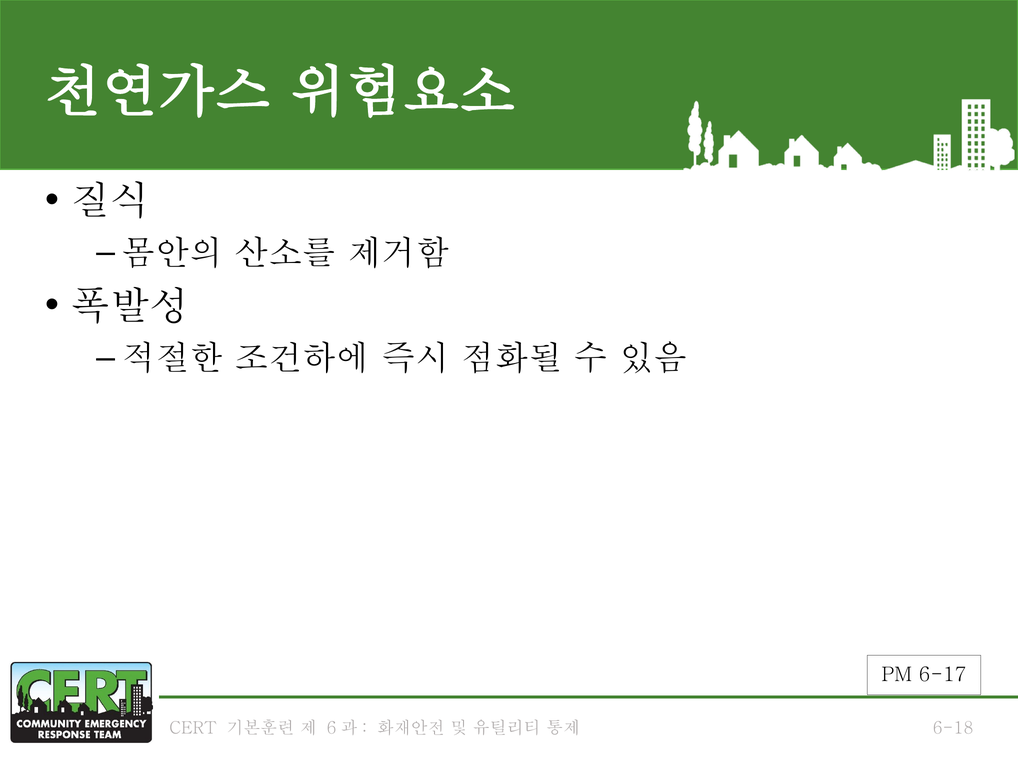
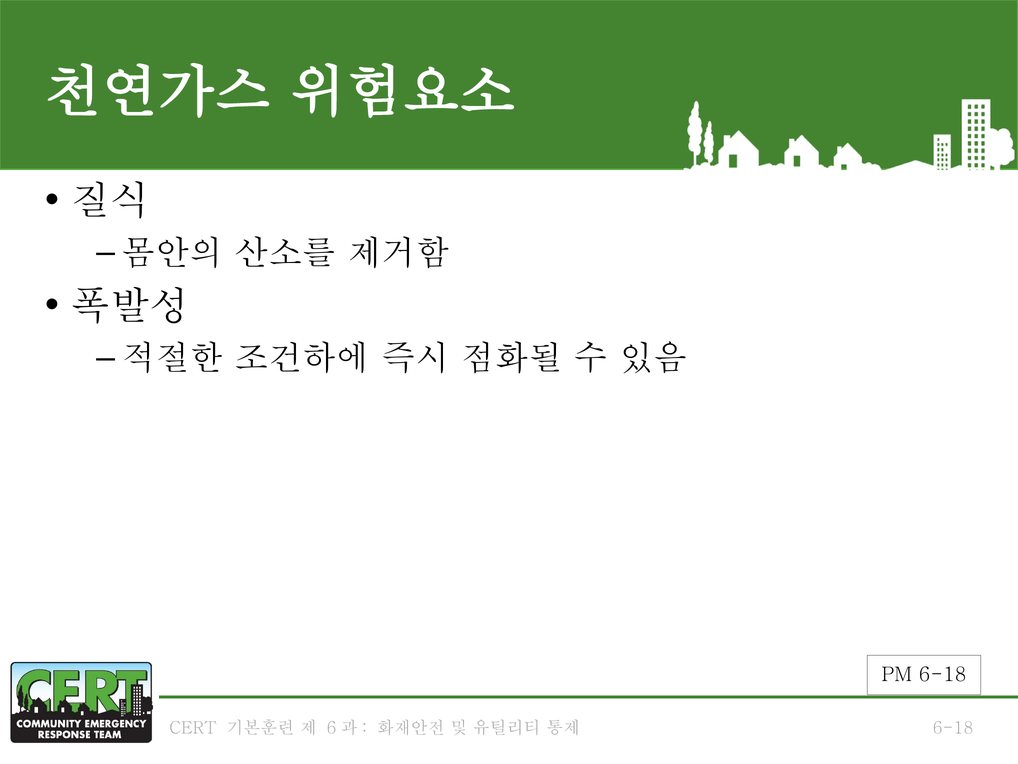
PM 6-17: 6-17 -> 6-18
